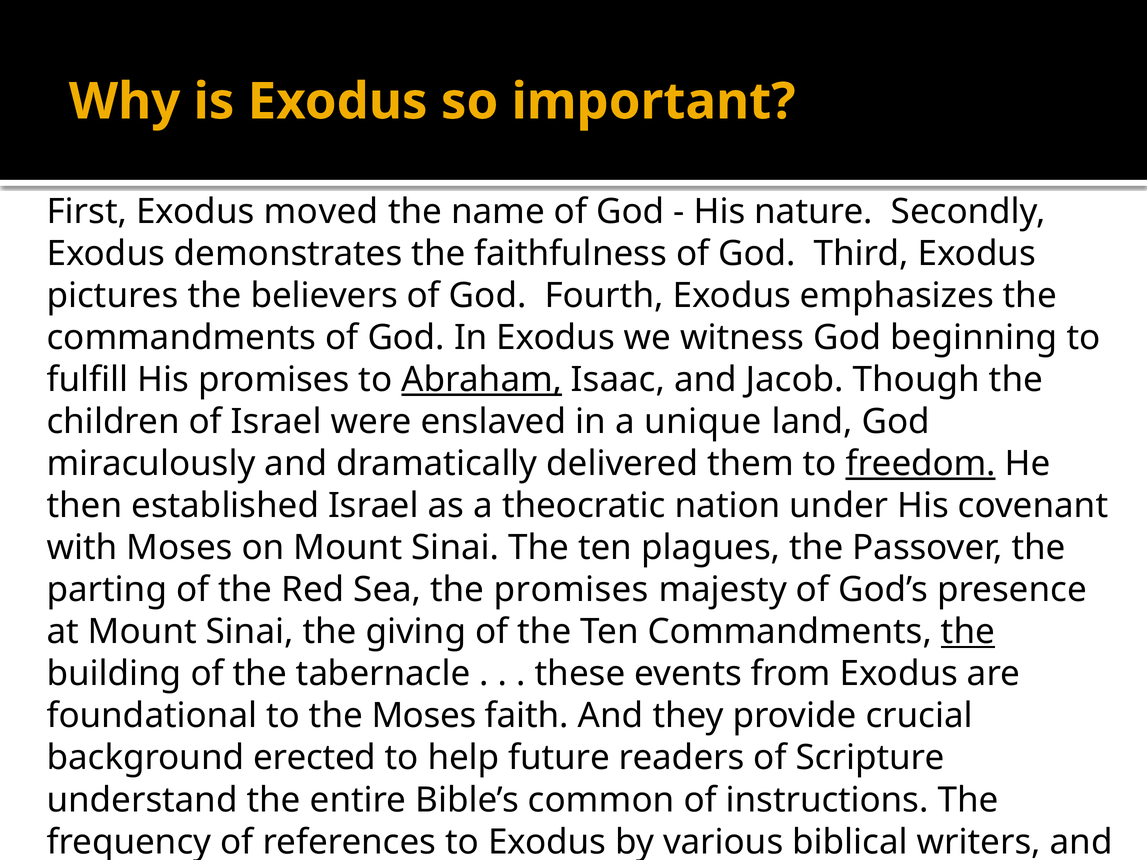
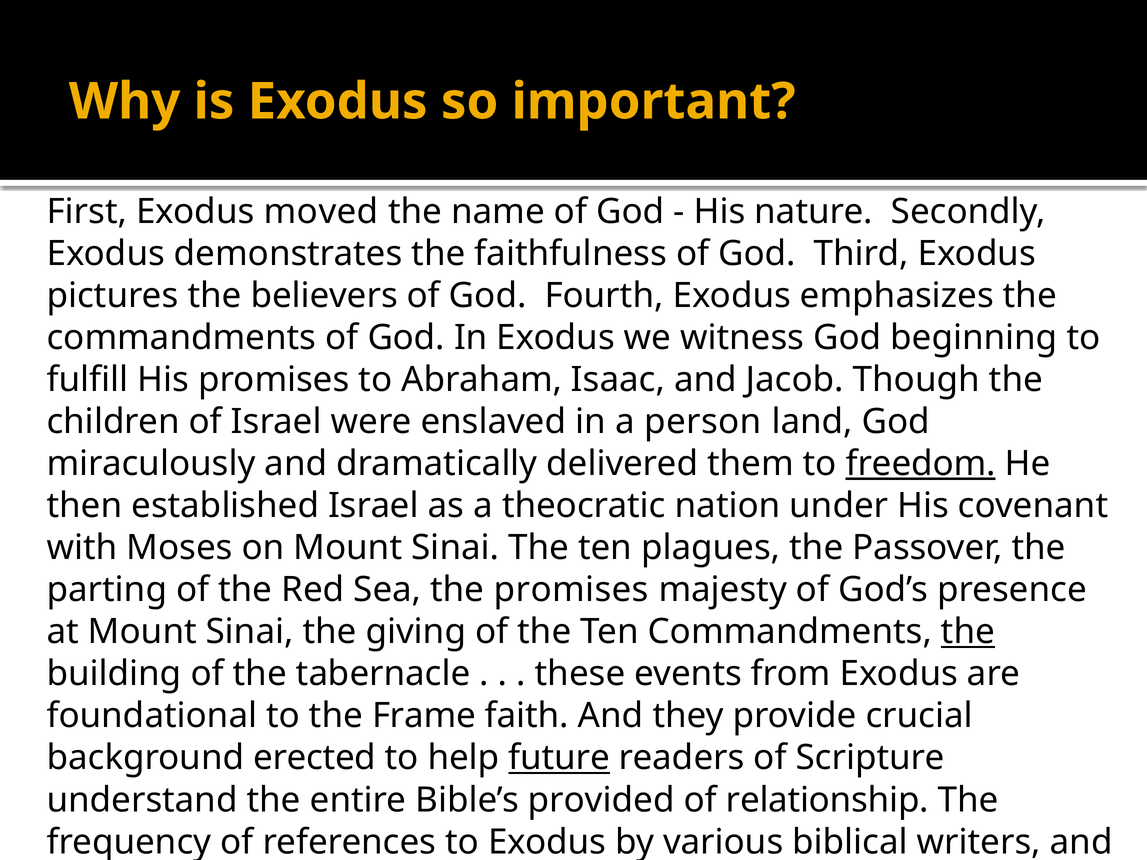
Abraham underline: present -> none
unique: unique -> person
the Moses: Moses -> Frame
future underline: none -> present
common: common -> provided
instructions: instructions -> relationship
